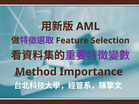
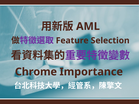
Method: Method -> Chrome
